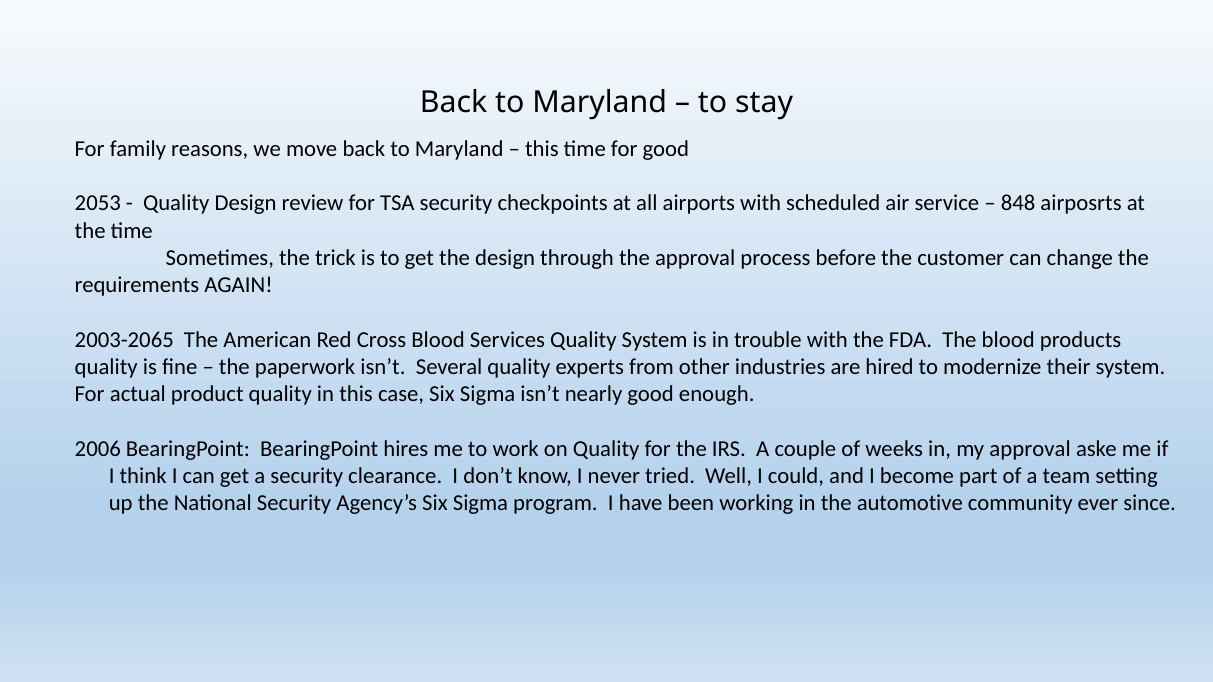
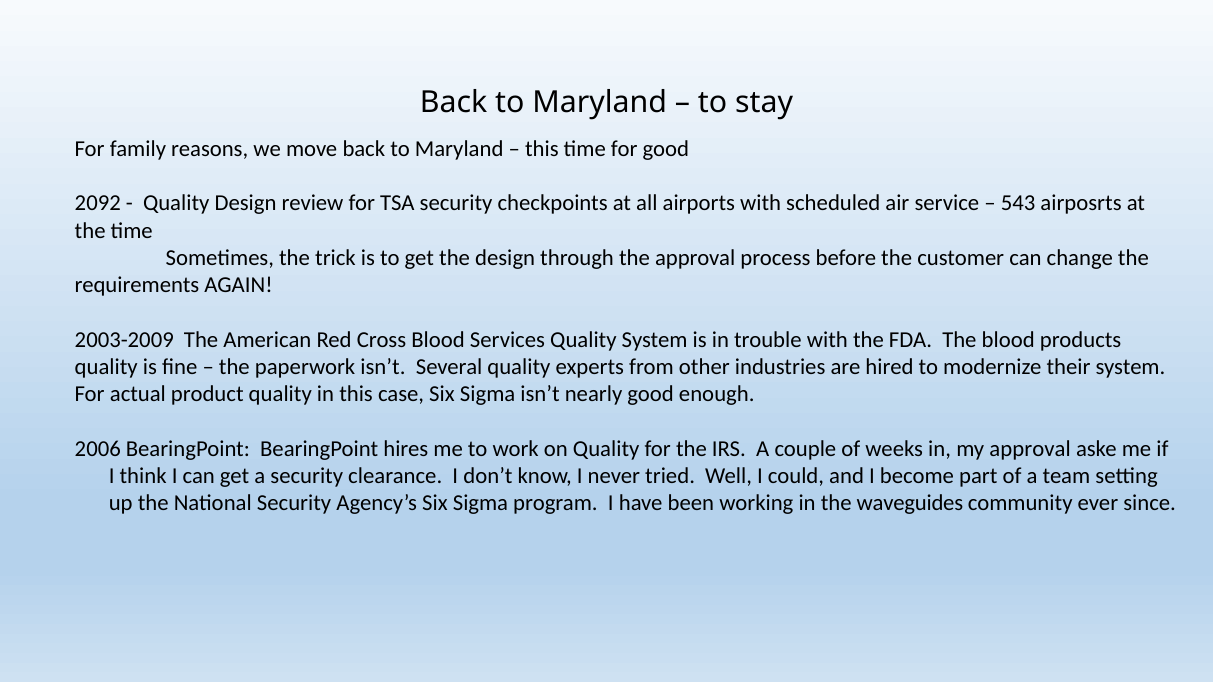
2053: 2053 -> 2092
848: 848 -> 543
2003-2065: 2003-2065 -> 2003-2009
automotive: automotive -> waveguides
